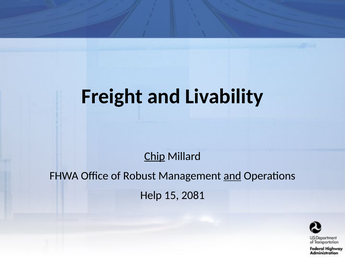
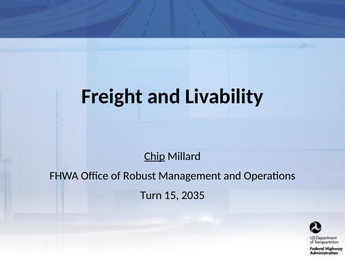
and at (232, 176) underline: present -> none
Help: Help -> Turn
2081: 2081 -> 2035
